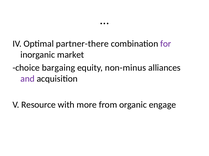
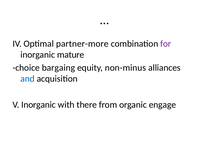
partner-there: partner-there -> partner-more
market: market -> mature
and colour: purple -> blue
V Resource: Resource -> Inorganic
more: more -> there
